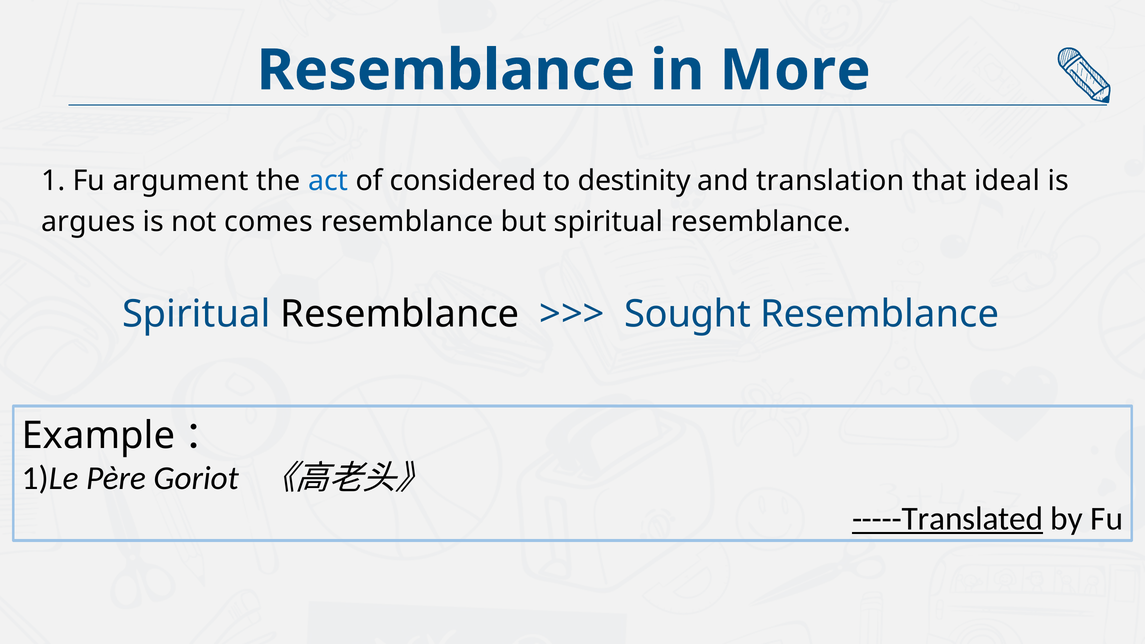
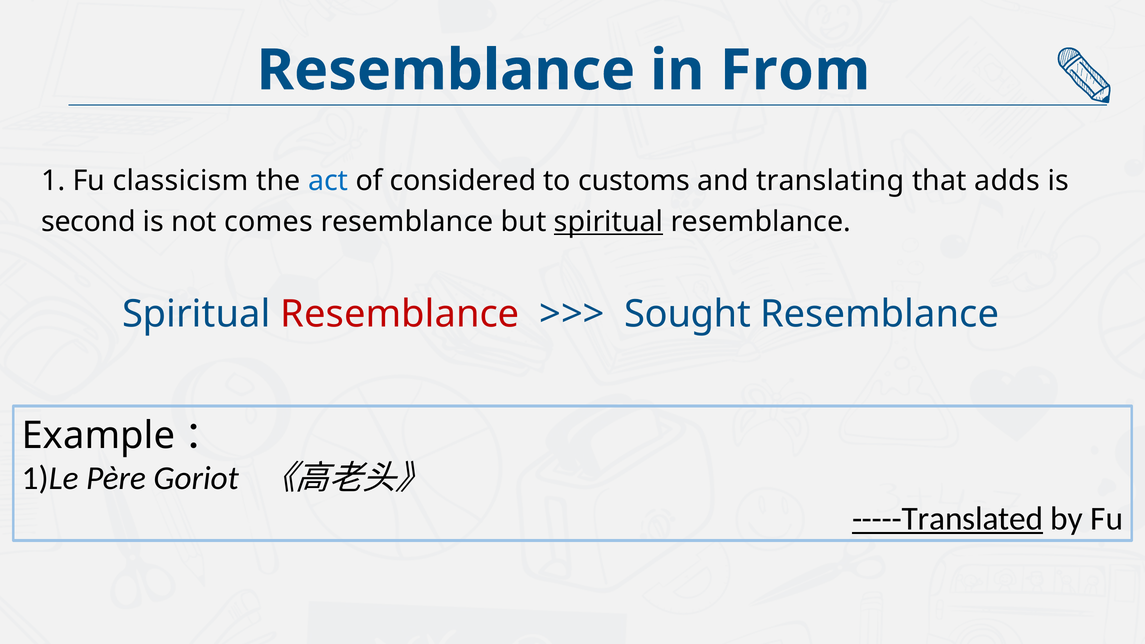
More: More -> From
argument: argument -> classicism
destinity: destinity -> customs
translation: translation -> translating
ideal: ideal -> adds
argues: argues -> second
spiritual at (609, 222) underline: none -> present
Resemblance at (400, 314) colour: black -> red
